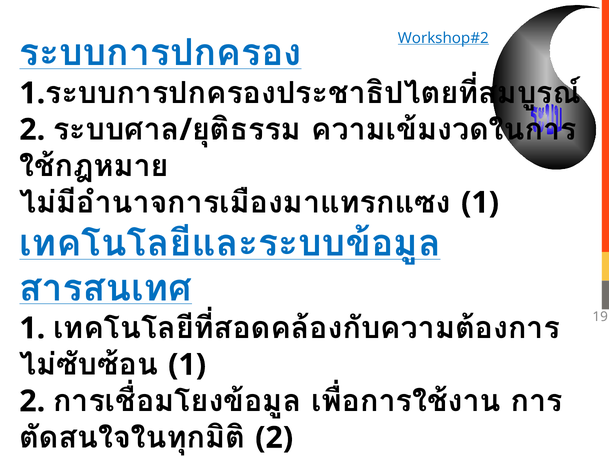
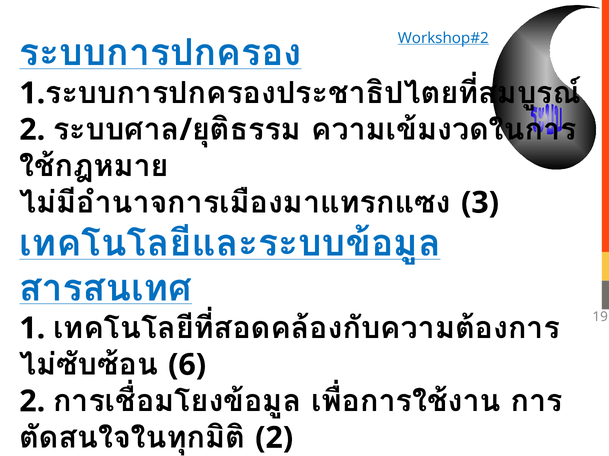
1 at (480, 203): 1 -> 3
1 at (187, 365): 1 -> 6
